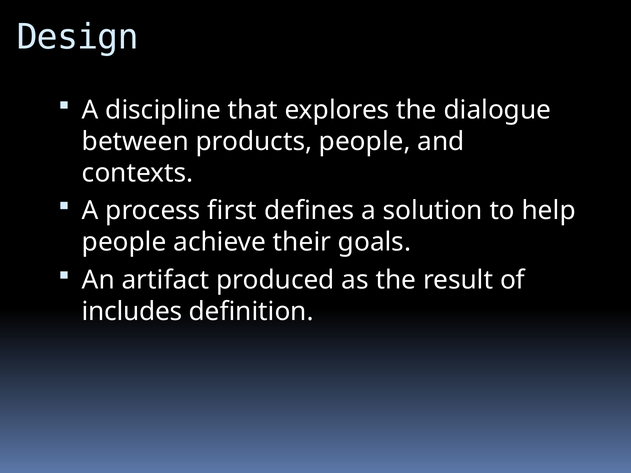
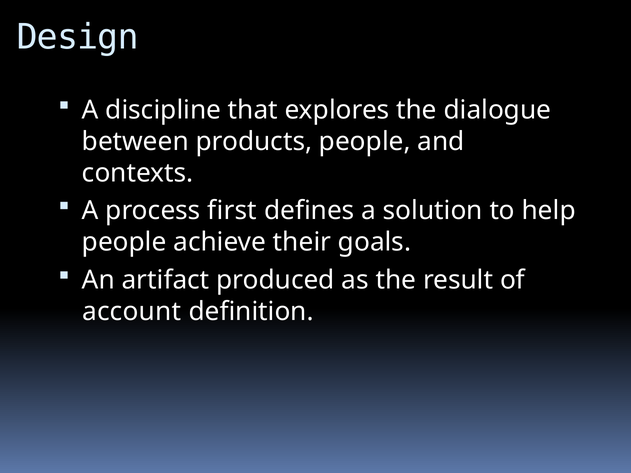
includes: includes -> account
